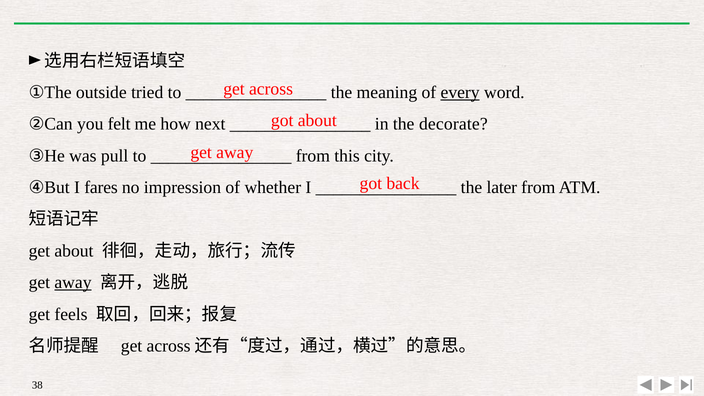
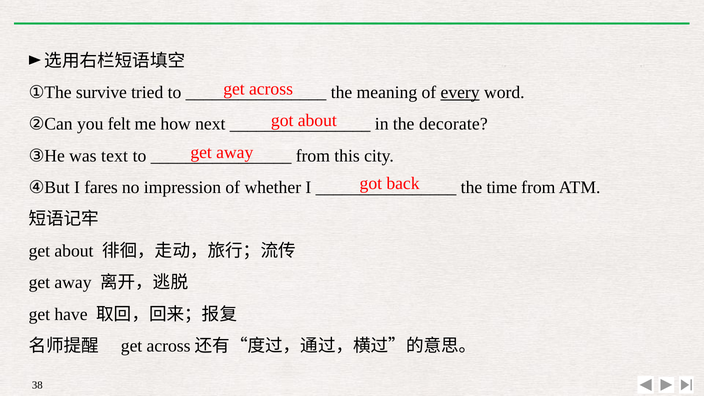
outside: outside -> survive
pull: pull -> text
later: later -> time
away at (73, 283) underline: present -> none
feels: feels -> have
